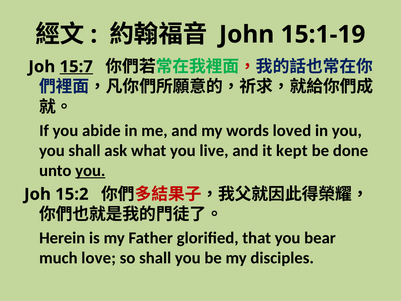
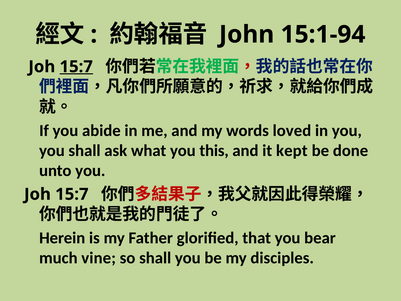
15:1-19: 15:1-19 -> 15:1-94
live: live -> this
you at (90, 170) underline: present -> none
15:2 at (72, 194): 15:2 -> 15:7
love: love -> vine
